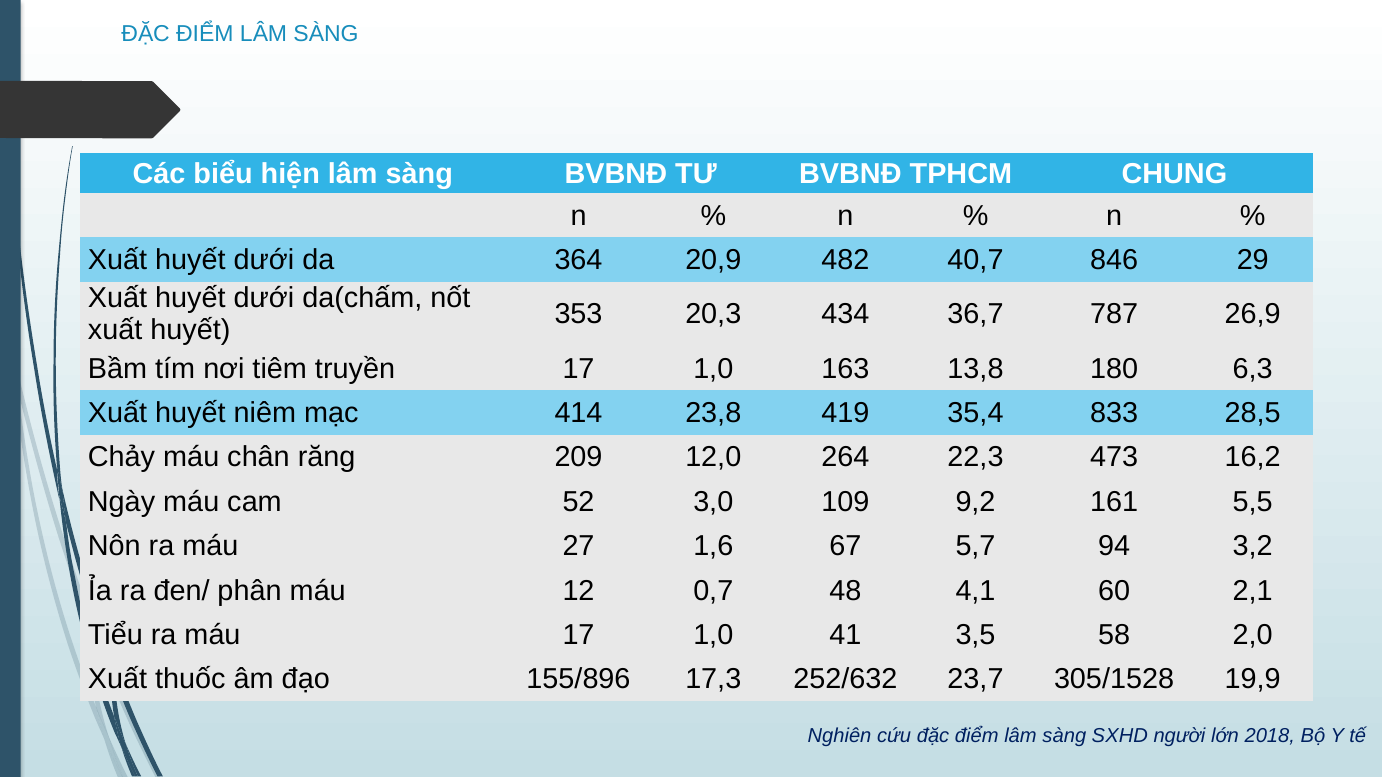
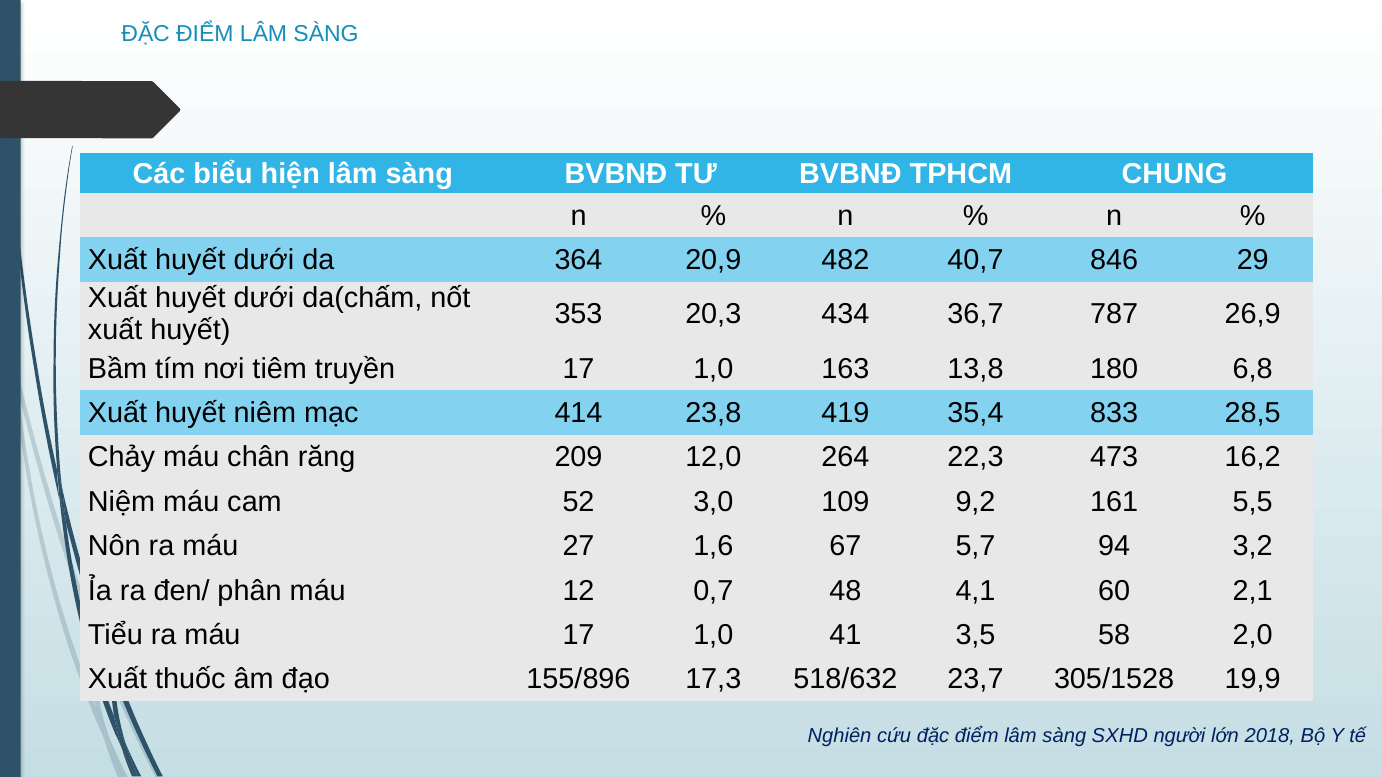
6,3: 6,3 -> 6,8
Ngày: Ngày -> Niệm
252/632: 252/632 -> 518/632
